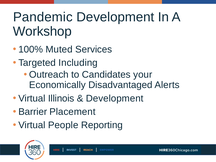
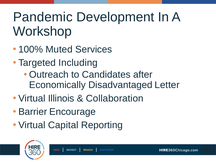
your: your -> after
Alerts: Alerts -> Letter
Development at (115, 98): Development -> Collaboration
Placement: Placement -> Encourage
People: People -> Capital
